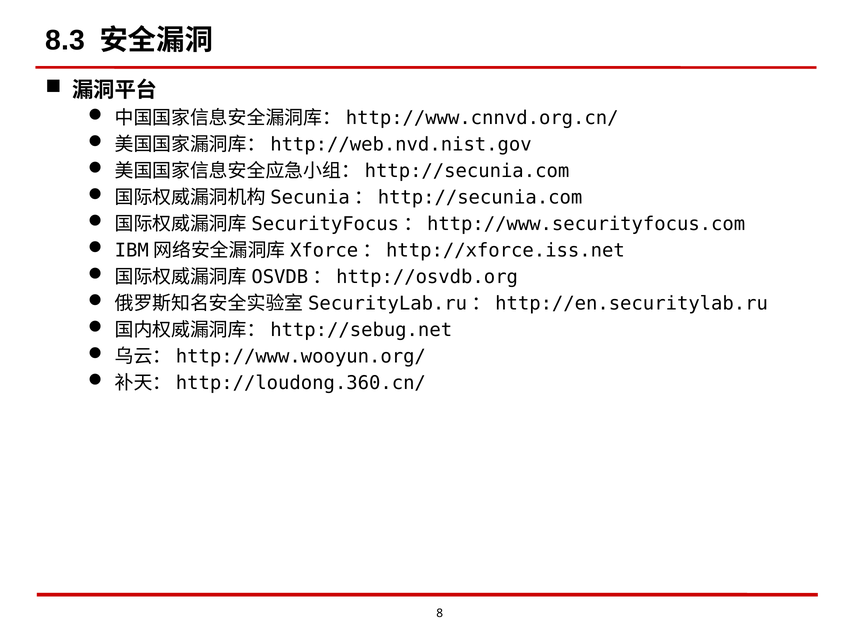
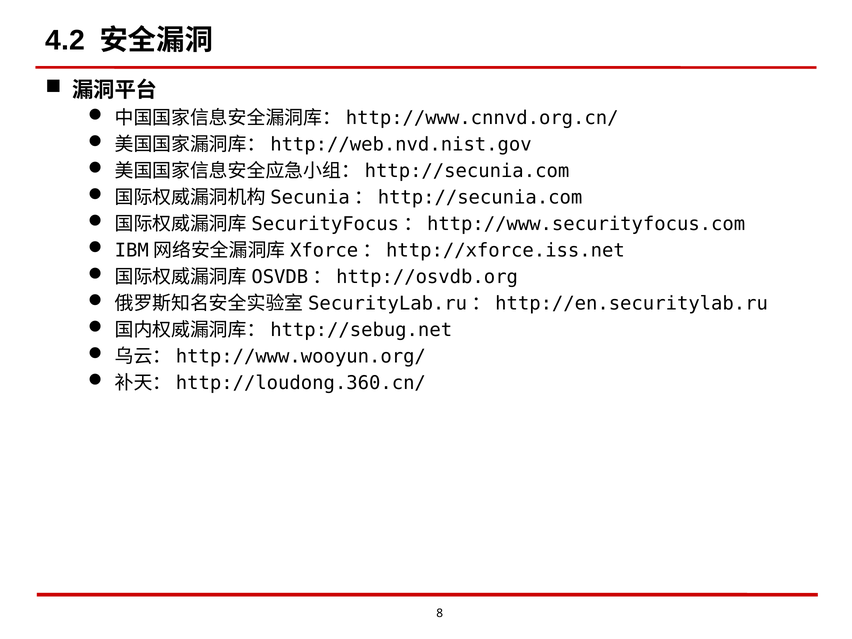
8.3: 8.3 -> 4.2
